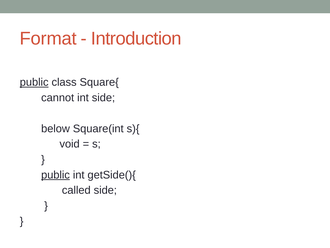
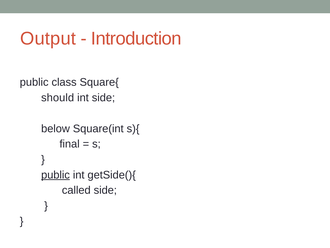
Format: Format -> Output
public at (34, 82) underline: present -> none
cannot: cannot -> should
void: void -> final
